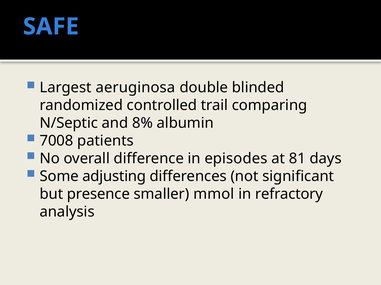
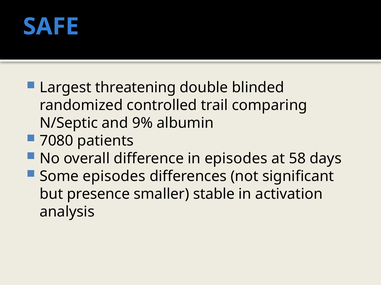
aeruginosa: aeruginosa -> threatening
8%: 8% -> 9%
7008: 7008 -> 7080
81: 81 -> 58
Some adjusting: adjusting -> episodes
mmol: mmol -> stable
refractory: refractory -> activation
